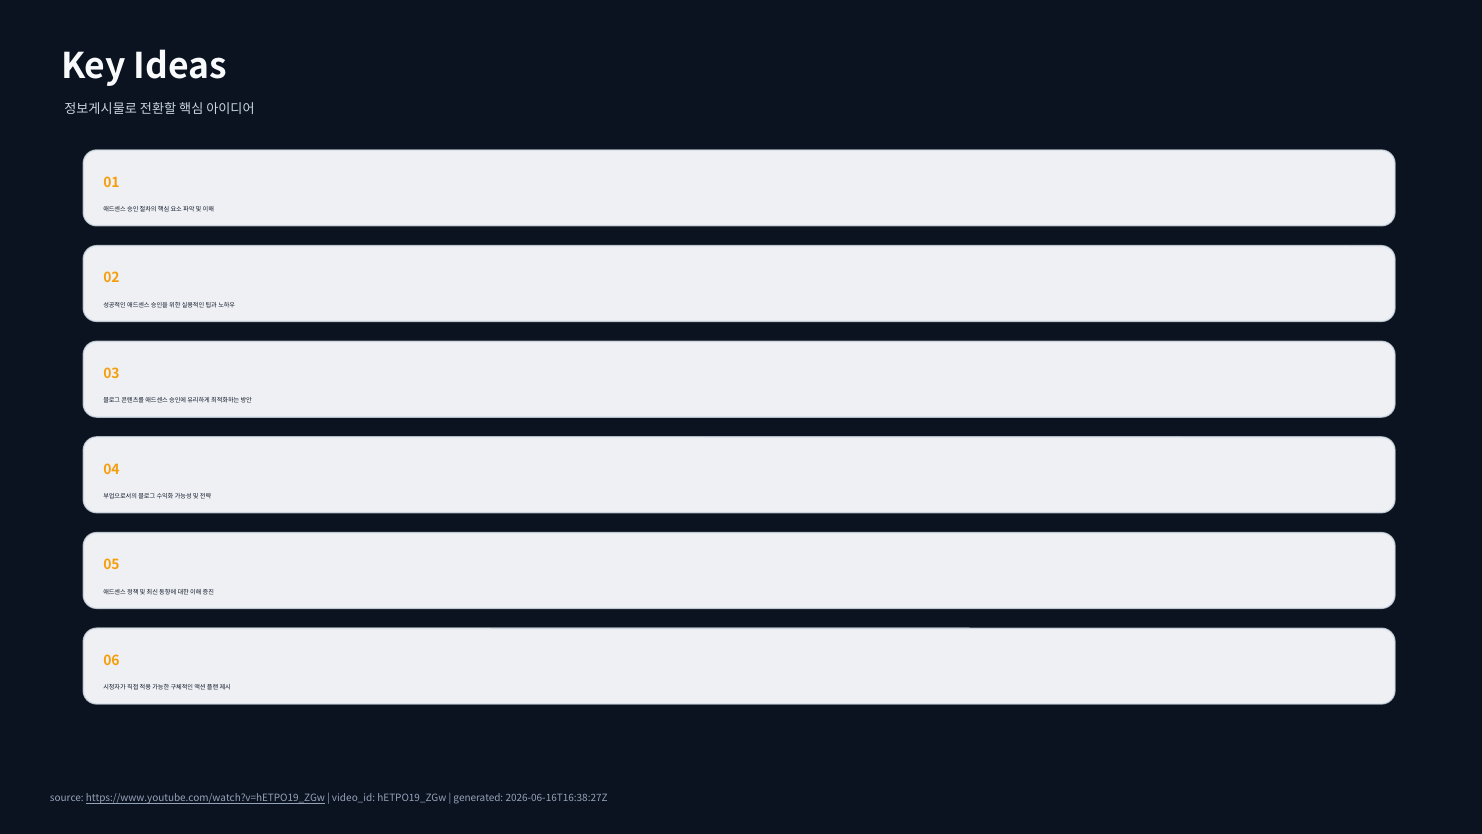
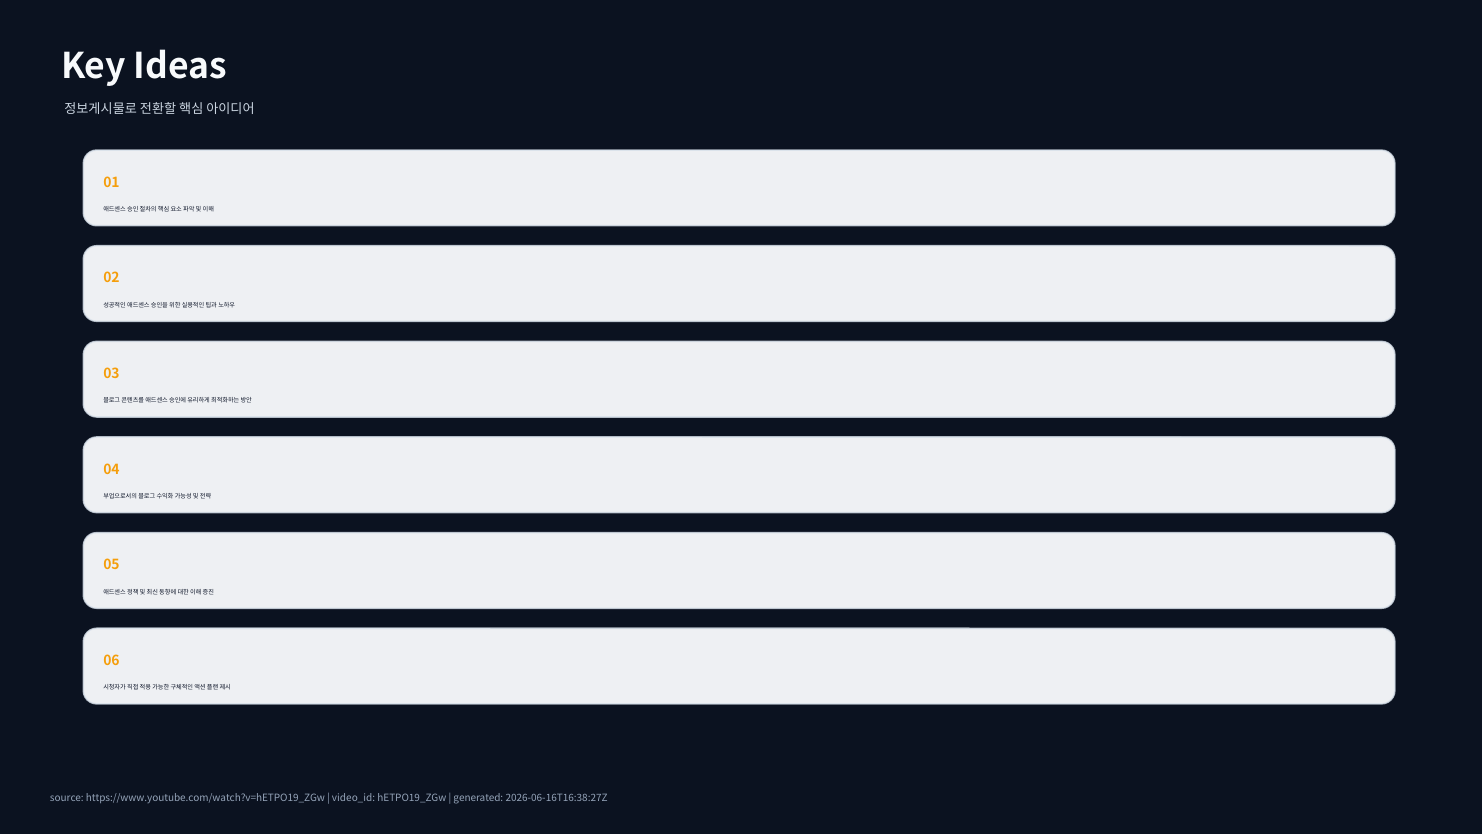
https://www.youtube.com/watch?v=hETPO19_ZGw underline: present -> none
